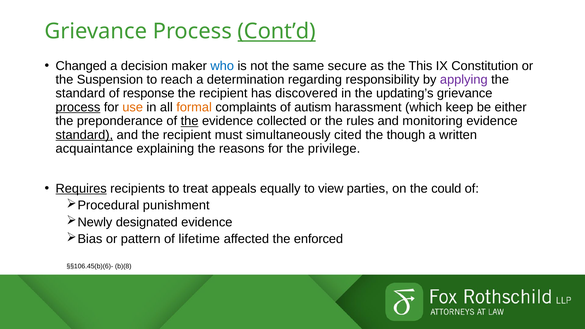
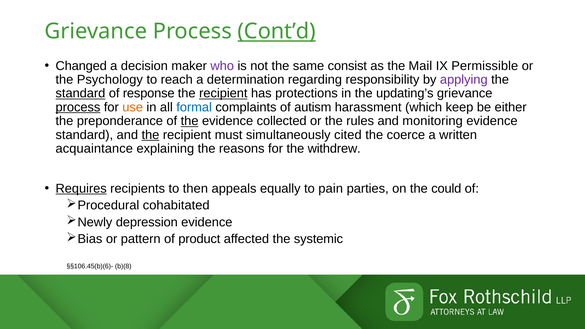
who colour: blue -> purple
secure: secure -> consist
This: This -> Mail
Constitution: Constitution -> Permissible
Suspension: Suspension -> Psychology
standard at (80, 93) underline: none -> present
recipient at (223, 93) underline: none -> present
discovered: discovered -> protections
formal colour: orange -> blue
standard at (84, 135) underline: present -> none
the at (150, 135) underline: none -> present
though: though -> coerce
privilege: privilege -> withdrew
treat: treat -> then
view: view -> pain
punishment: punishment -> cohabitated
designated: designated -> depression
lifetime: lifetime -> product
enforced: enforced -> systemic
